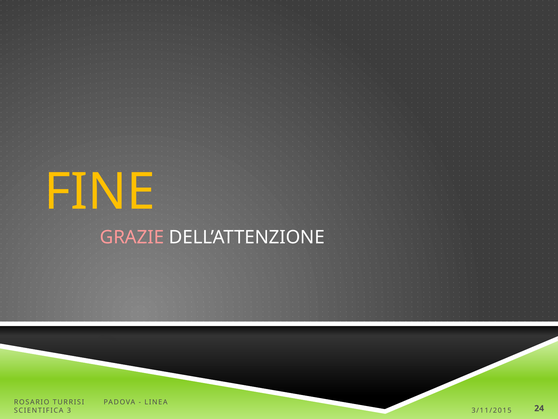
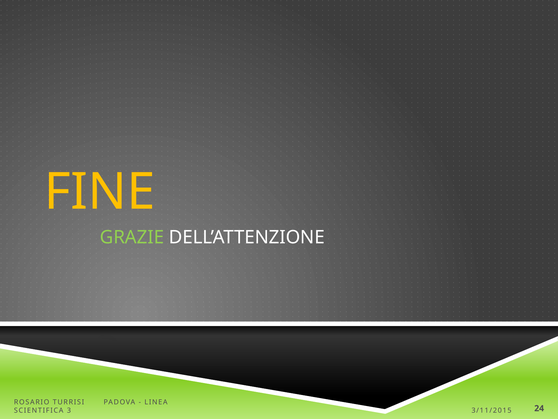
GRAZIE colour: pink -> light green
